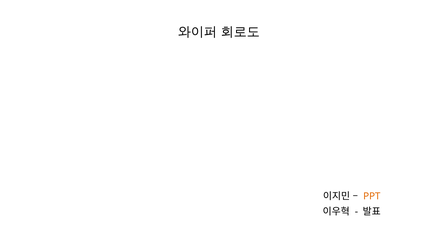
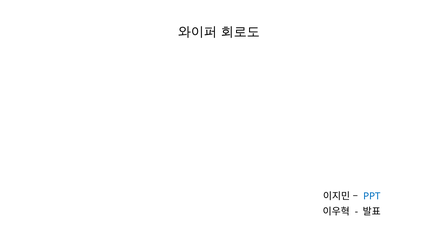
PPT colour: orange -> blue
